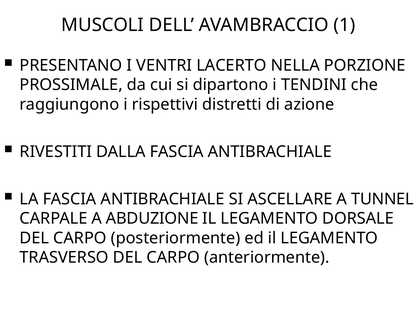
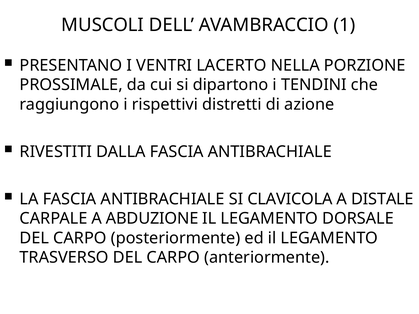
ASCELLARE: ASCELLARE -> CLAVICOLA
TUNNEL: TUNNEL -> DISTALE
